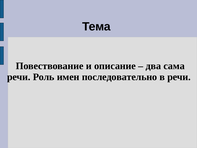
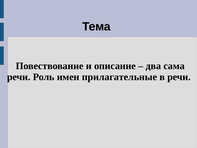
последовательно: последовательно -> прилагательные
